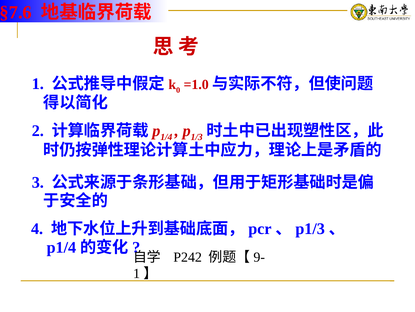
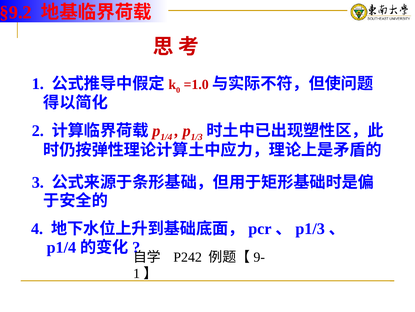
§7.6: §7.6 -> §9.2
